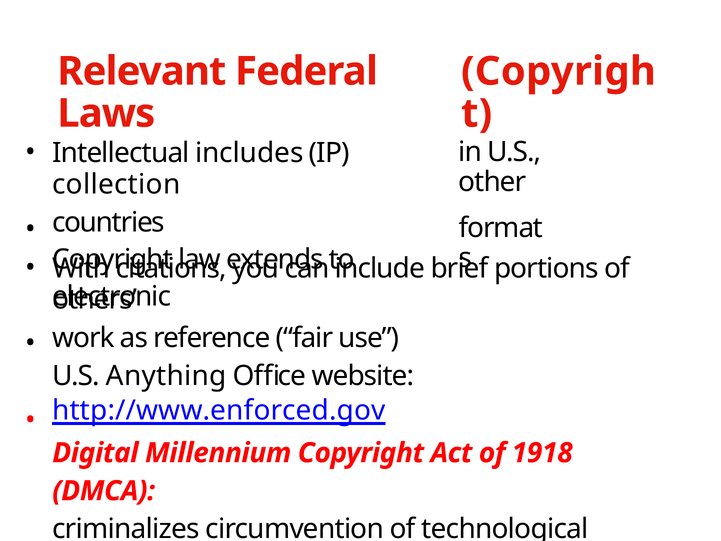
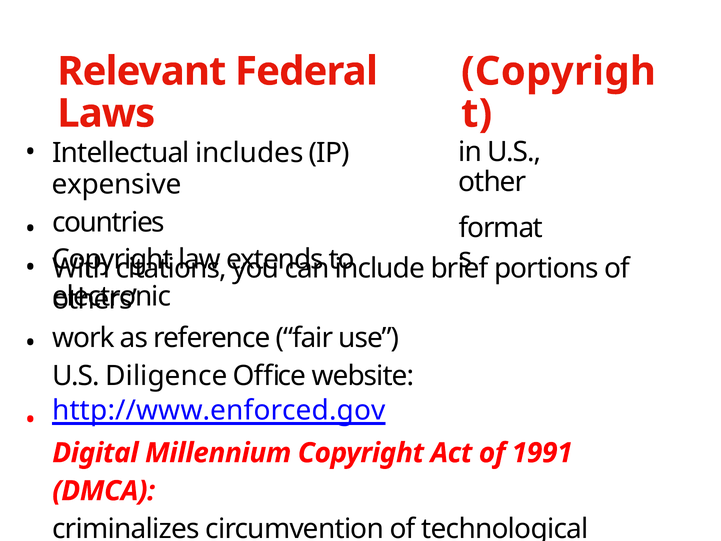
collection: collection -> expensive
Anything: Anything -> Diligence
1918: 1918 -> 1991
